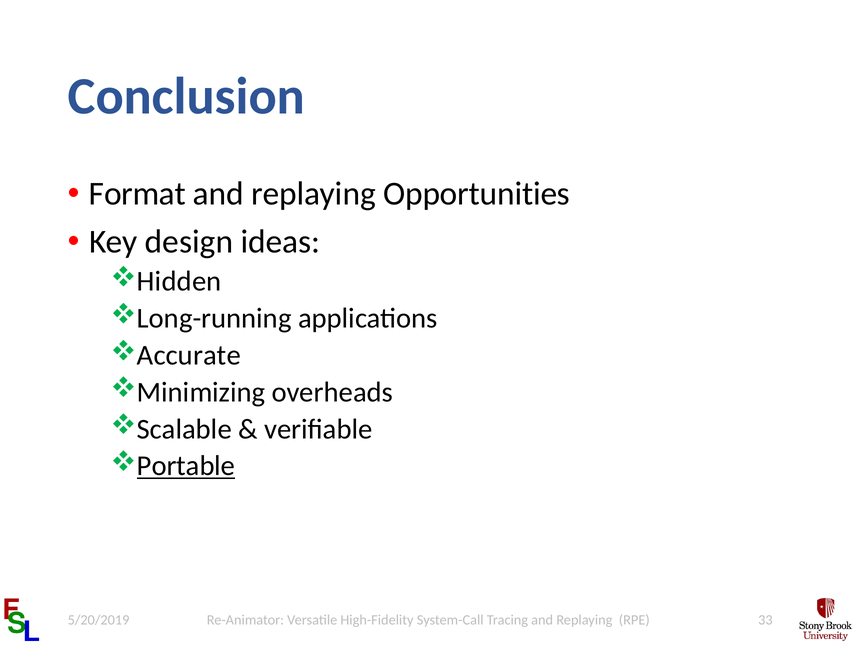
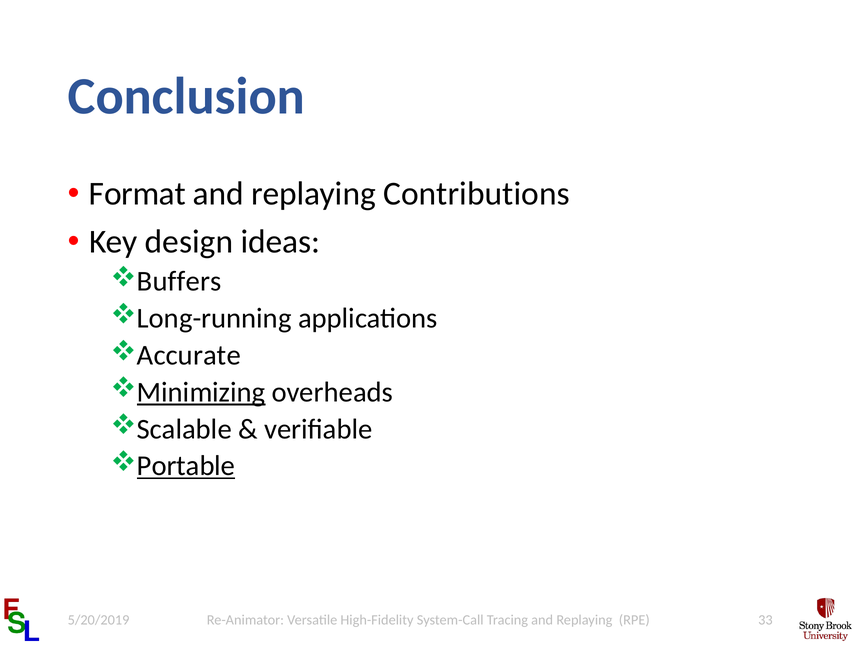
Opportunities: Opportunities -> Contributions
Hidden: Hidden -> Buffers
Minimizing underline: none -> present
